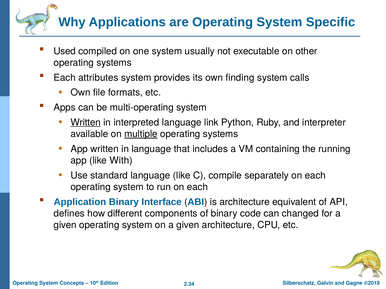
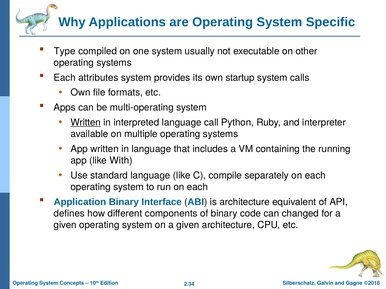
Used: Used -> Type
finding: finding -> startup
link: link -> call
multiple underline: present -> none
